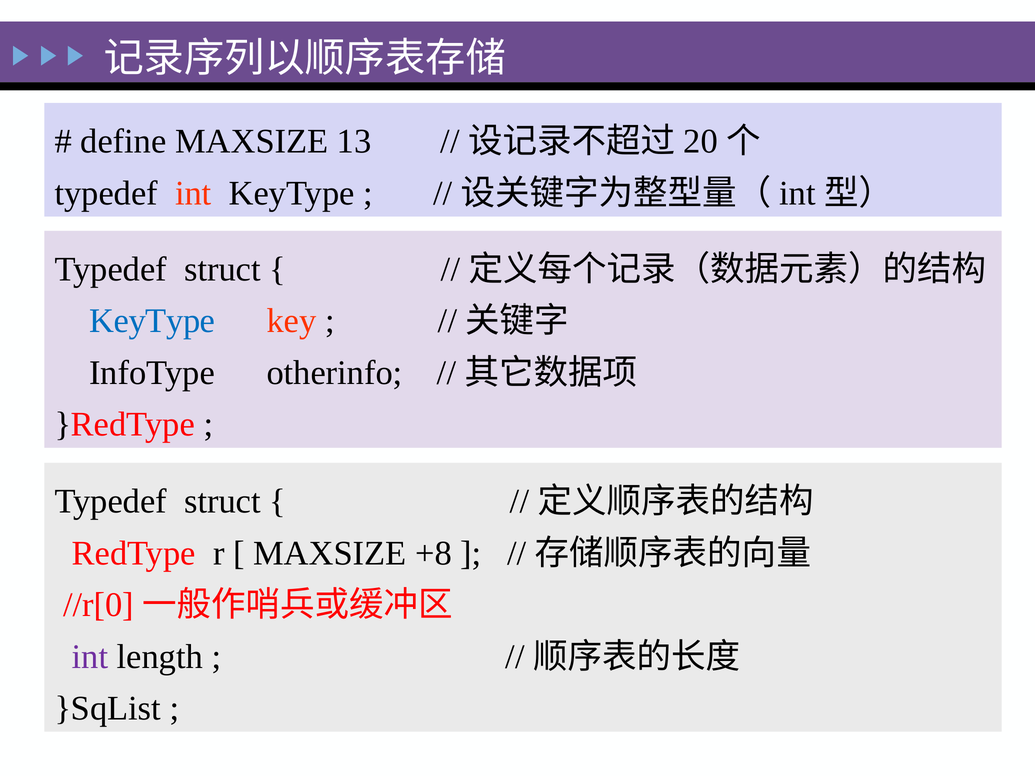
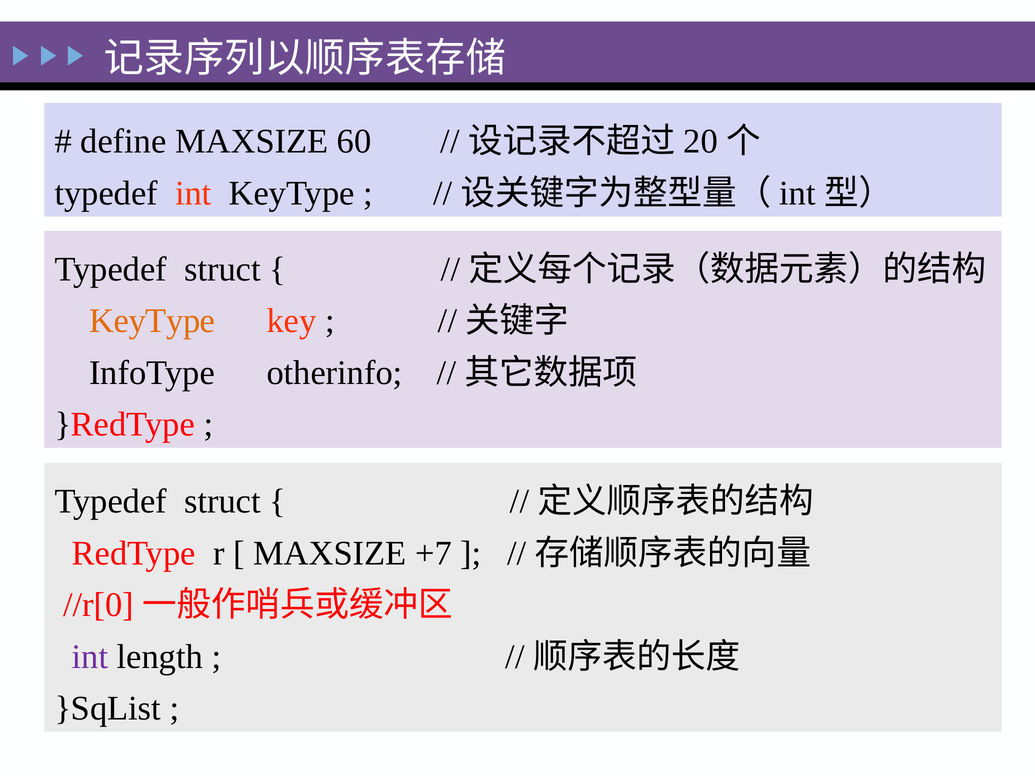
13: 13 -> 60
KeyType at (152, 321) colour: blue -> orange
+8: +8 -> +7
